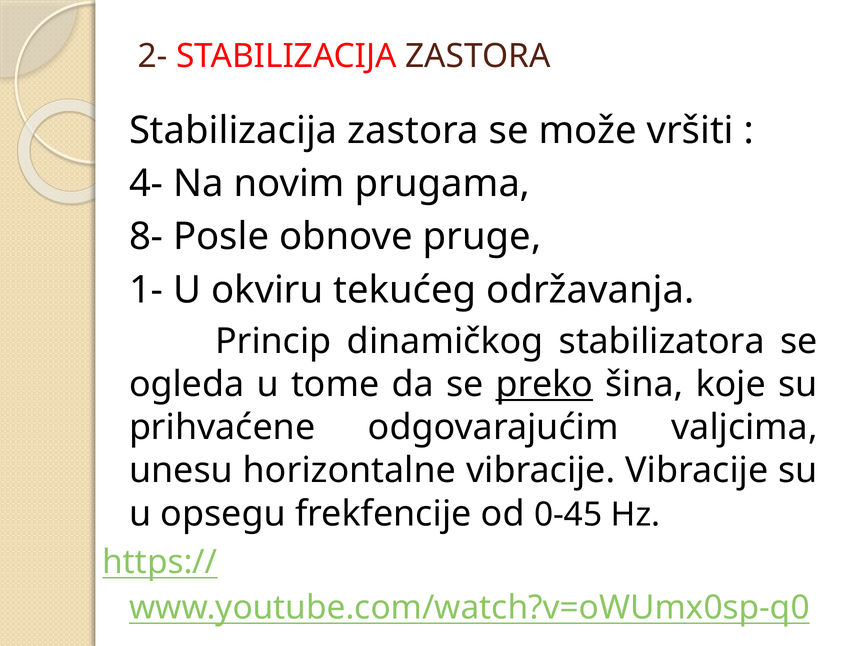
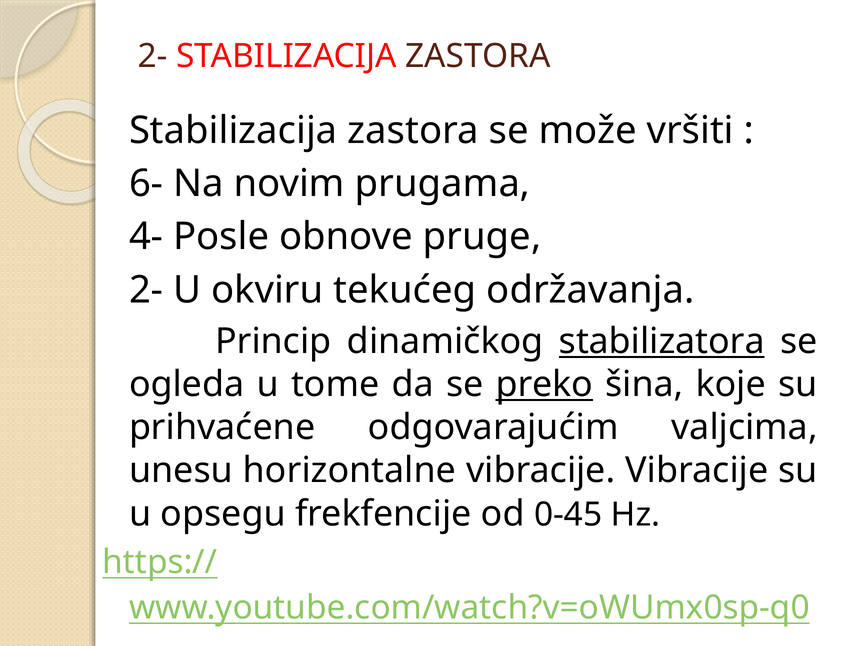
4-: 4- -> 6-
8-: 8- -> 4-
1- at (146, 290): 1- -> 2-
stabilizatora underline: none -> present
